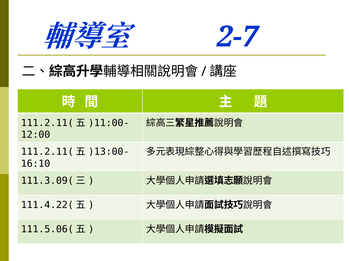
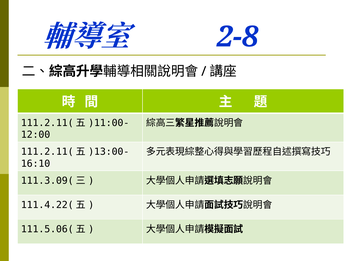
2-7: 2-7 -> 2-8
